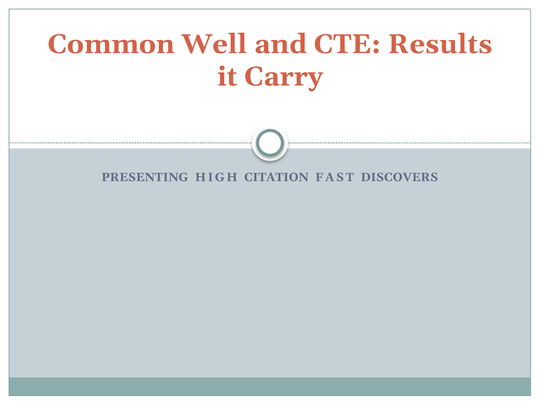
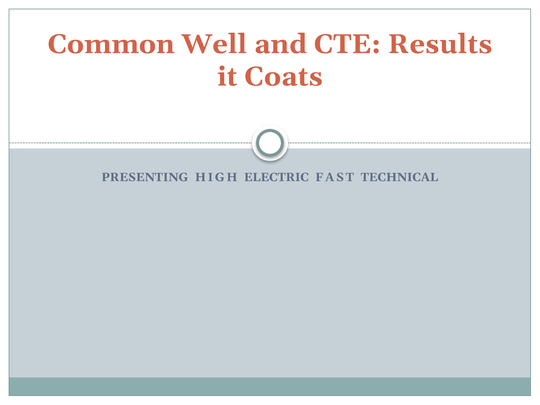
Carry: Carry -> Coats
CITATION: CITATION -> ELECTRIC
DISCOVERS: DISCOVERS -> TECHNICAL
